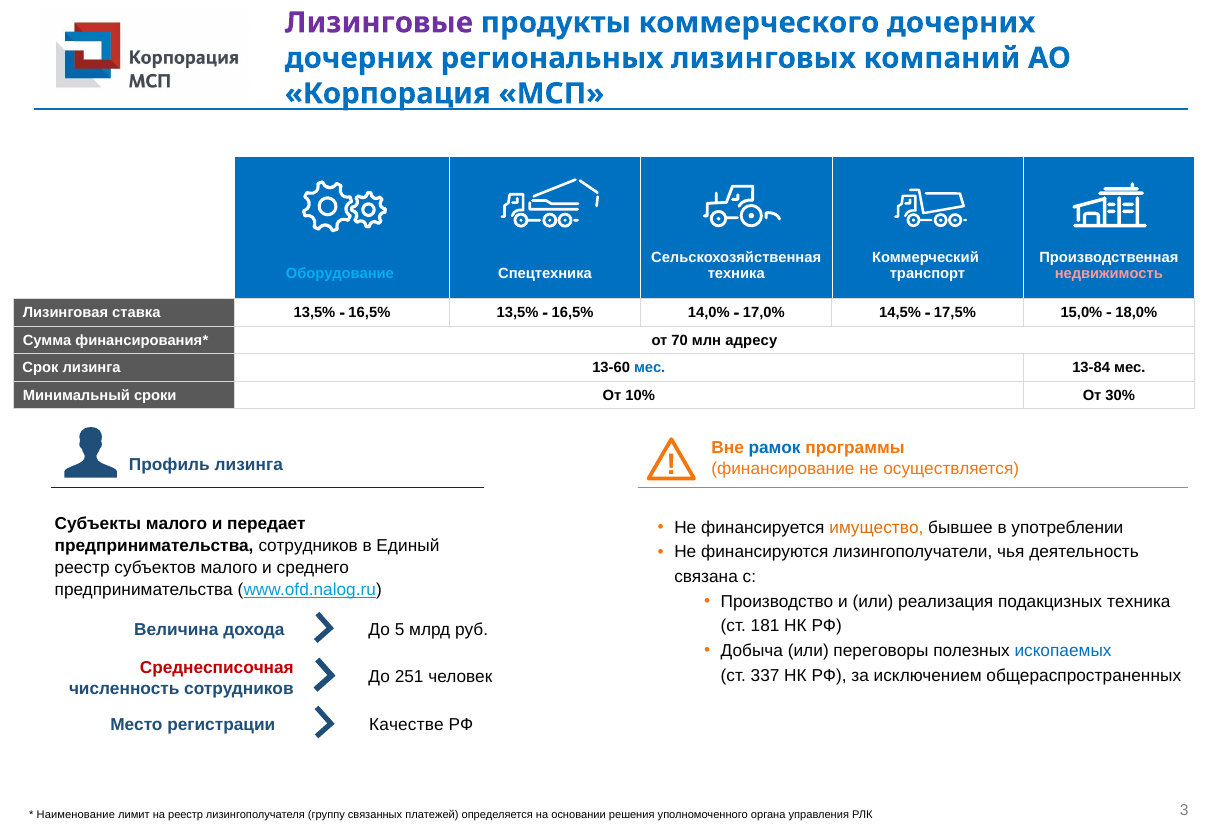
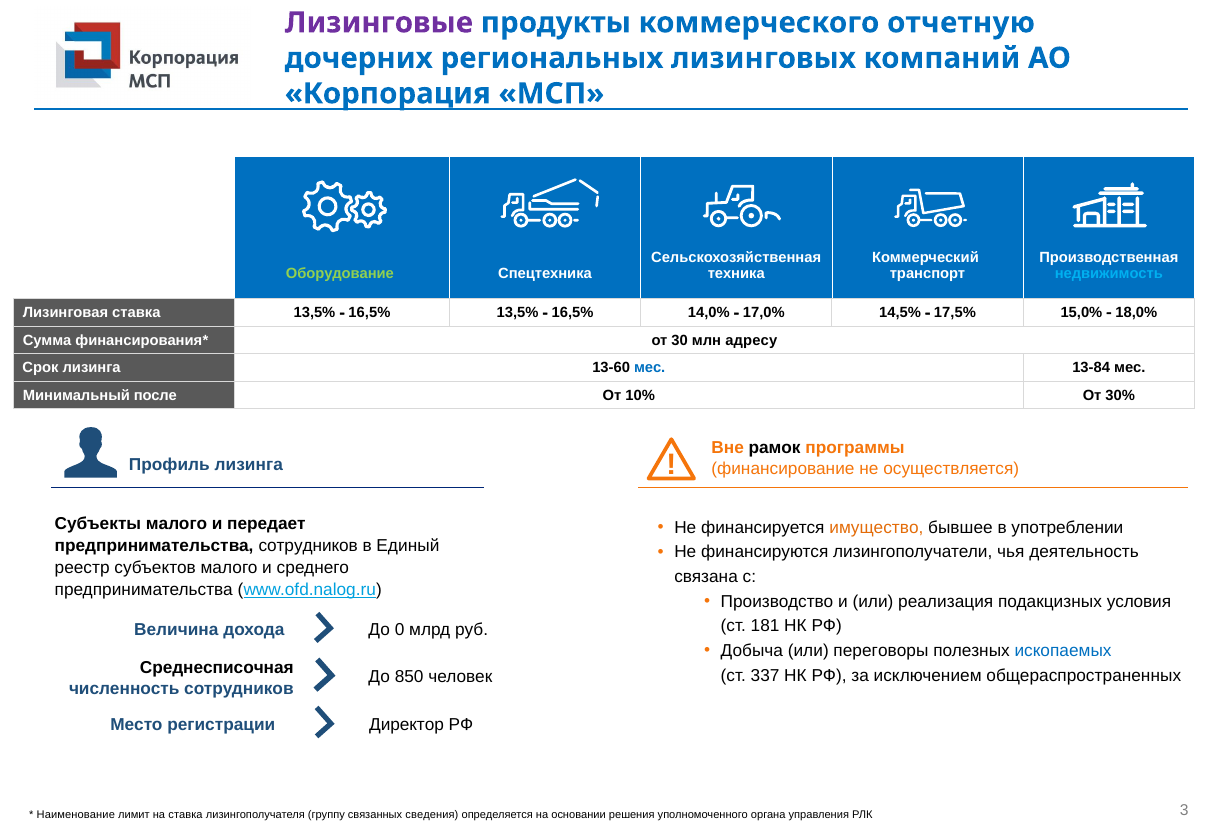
коммерческого дочерних: дочерних -> отчетную
Оборудование colour: light blue -> light green
недвижимость colour: pink -> light blue
70: 70 -> 30
сроки: сроки -> после
рамок colour: blue -> black
подакцизных техника: техника -> условия
5: 5 -> 0
Среднесписочная colour: red -> black
251: 251 -> 850
Качестве: Качестве -> Директор
на реестр: реестр -> ставка
платежей: платежей -> сведения
